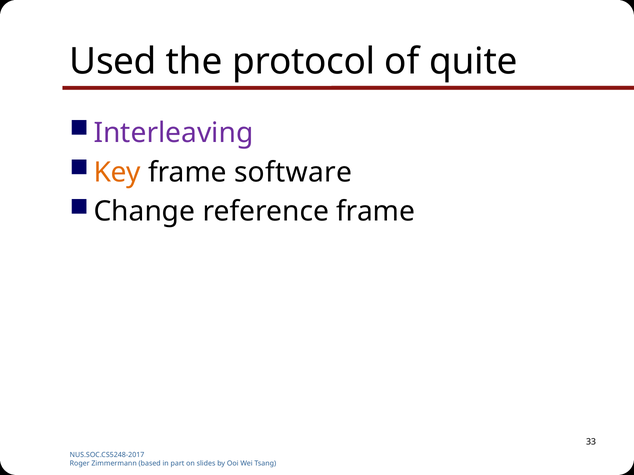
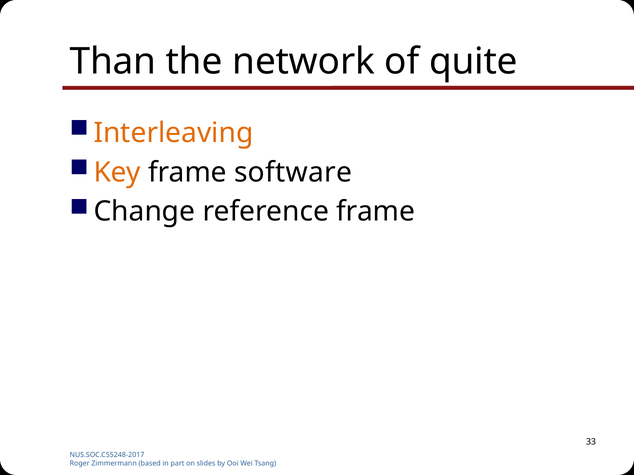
Used: Used -> Than
protocol: protocol -> network
Interleaving colour: purple -> orange
